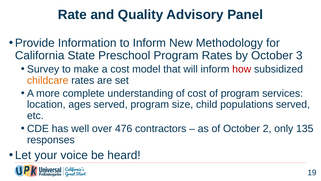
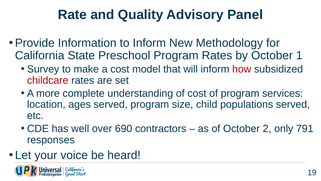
3: 3 -> 1
childcare colour: orange -> red
476: 476 -> 690
135: 135 -> 791
